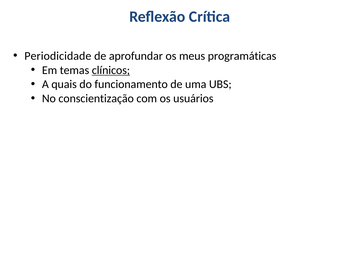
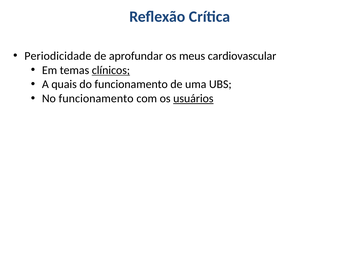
programáticas: programáticas -> cardiovascular
No conscientização: conscientização -> funcionamento
usuários underline: none -> present
